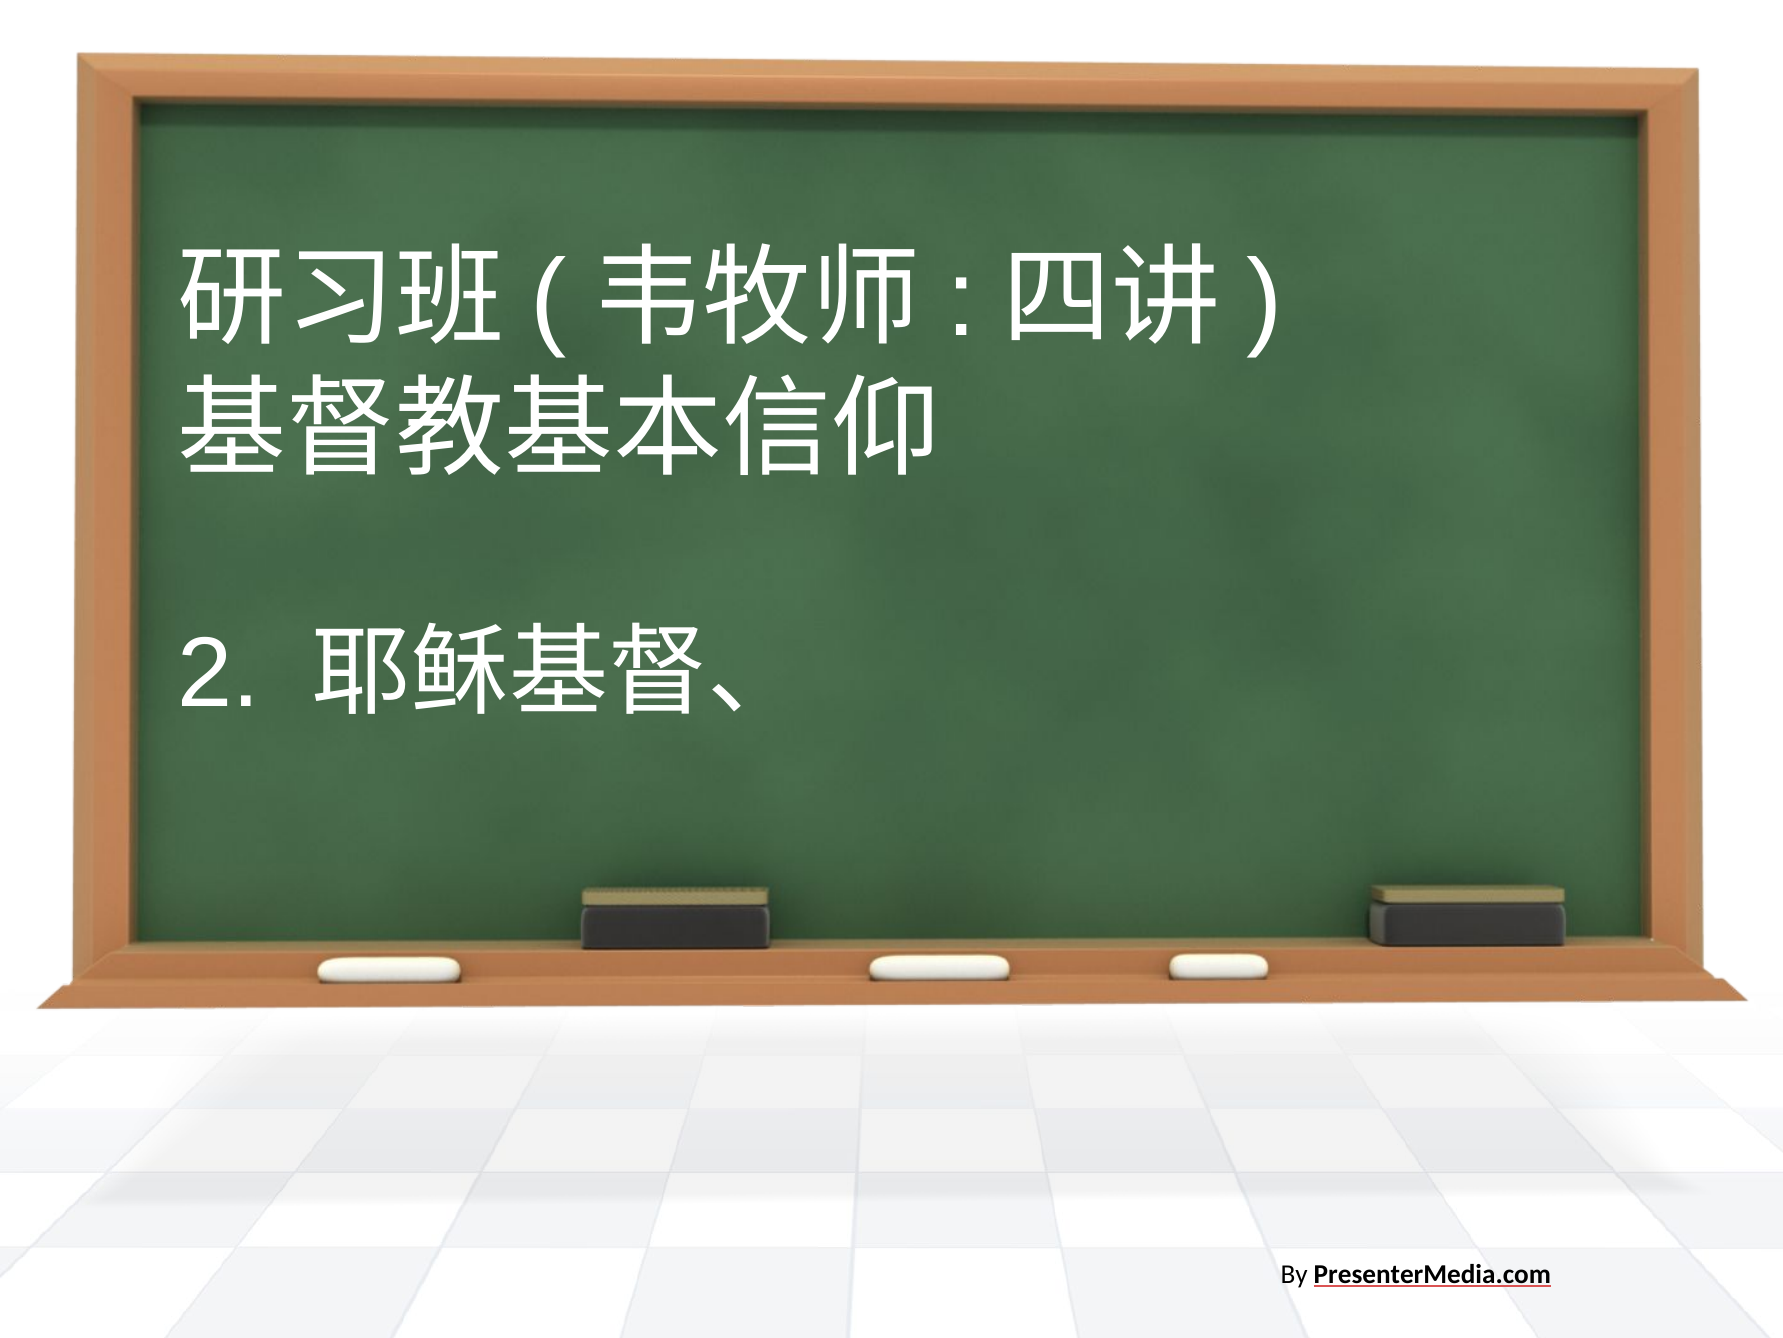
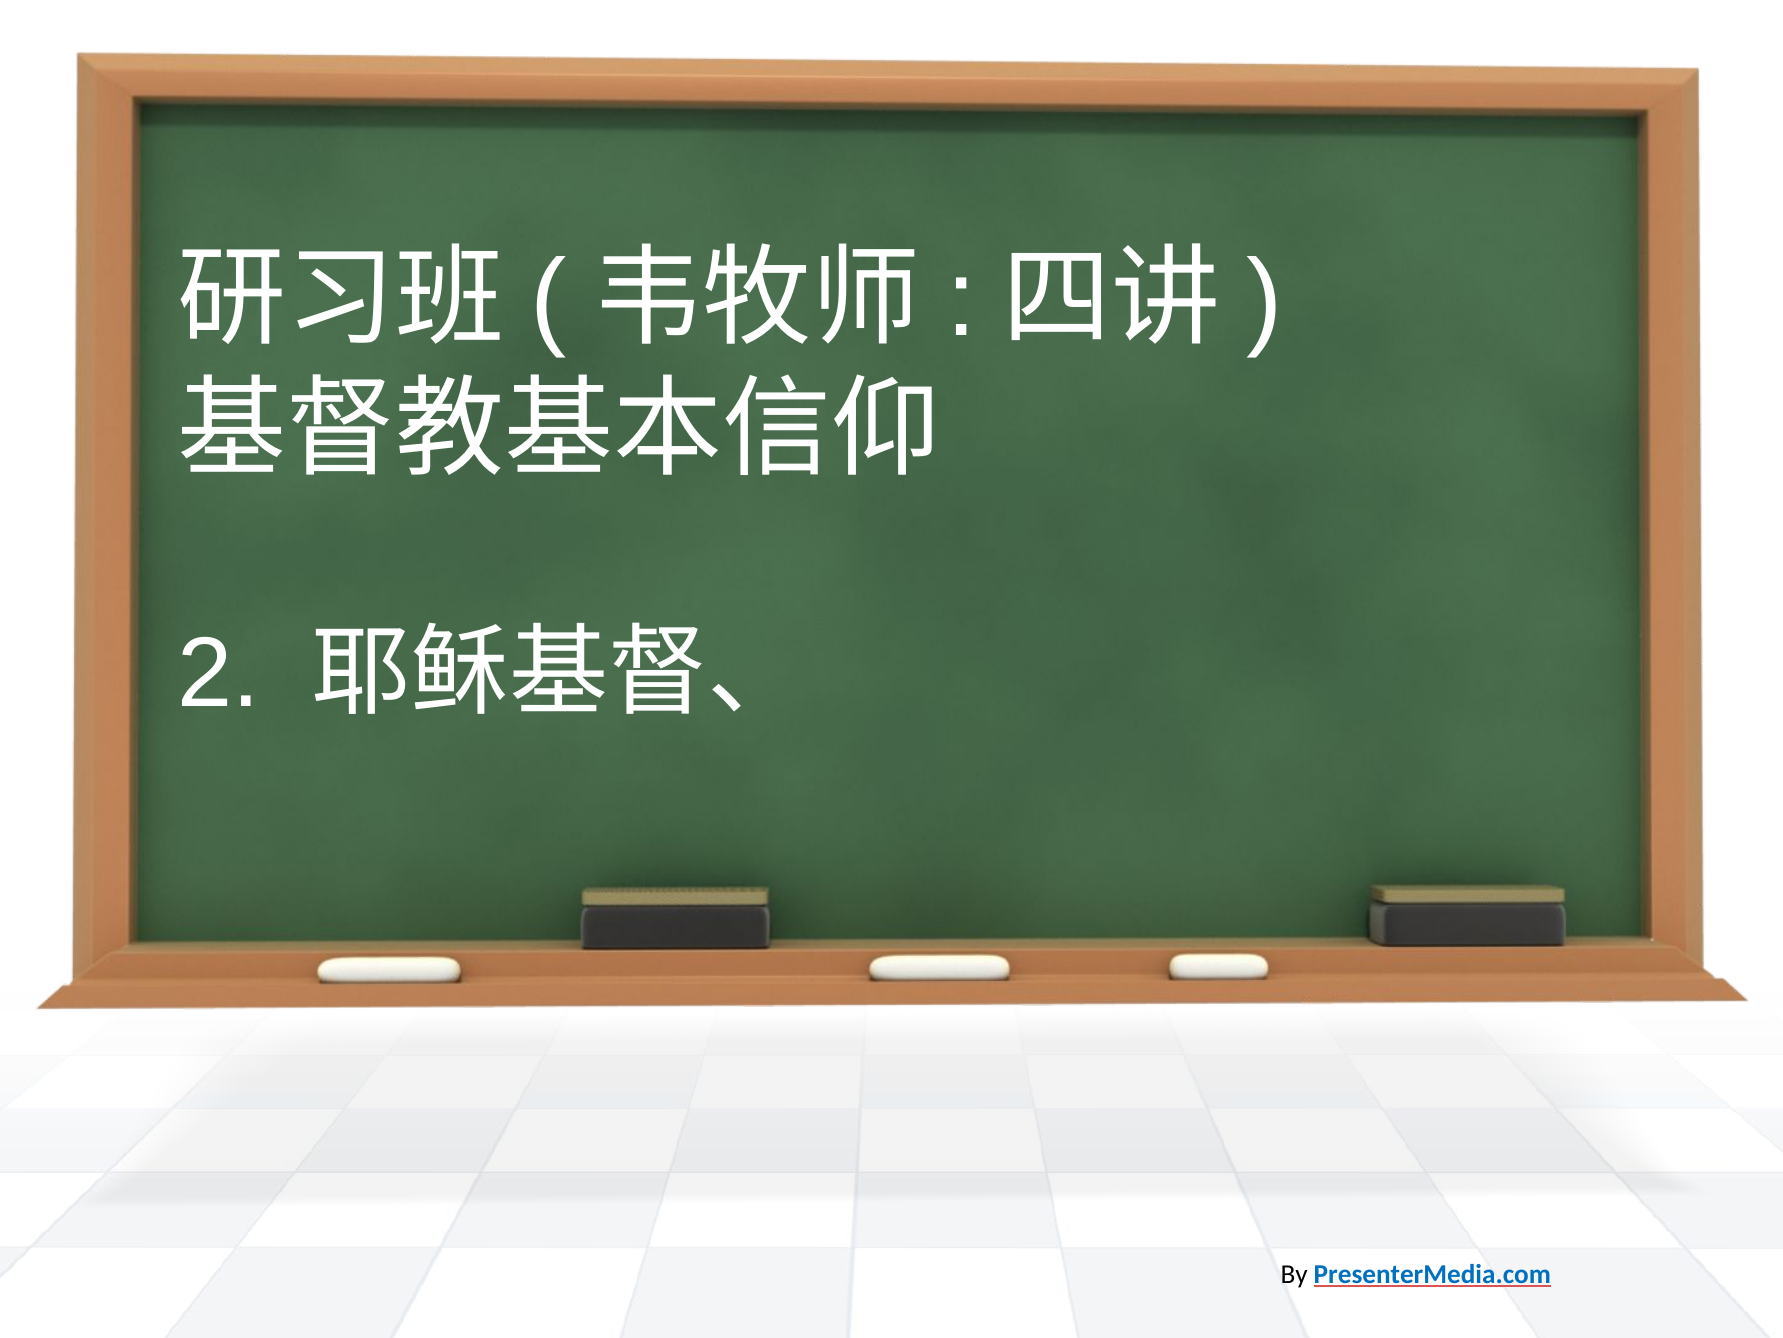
PresenterMedia.com colour: black -> blue
